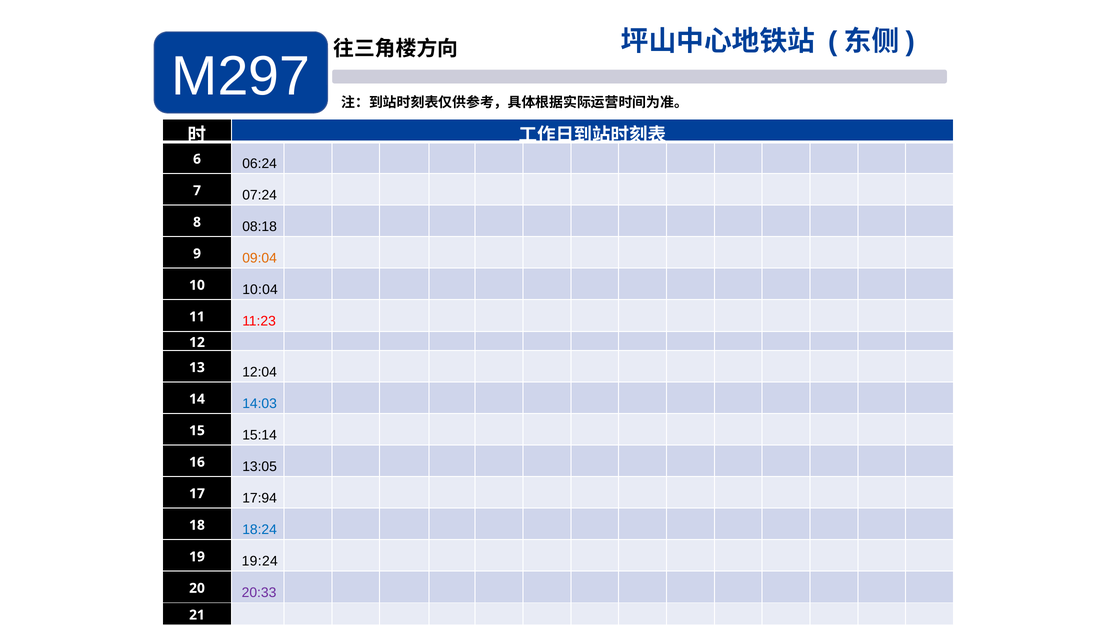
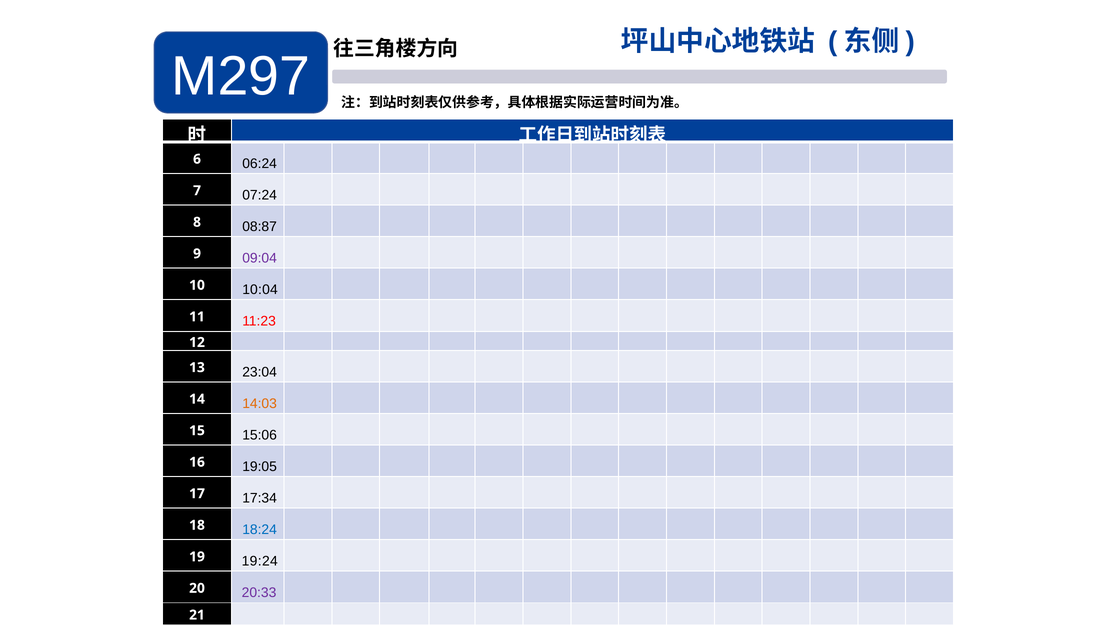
08:18: 08:18 -> 08:87
09:04 colour: orange -> purple
12:04: 12:04 -> 23:04
14:03 colour: blue -> orange
15:14: 15:14 -> 15:06
13:05: 13:05 -> 19:05
17:94: 17:94 -> 17:34
